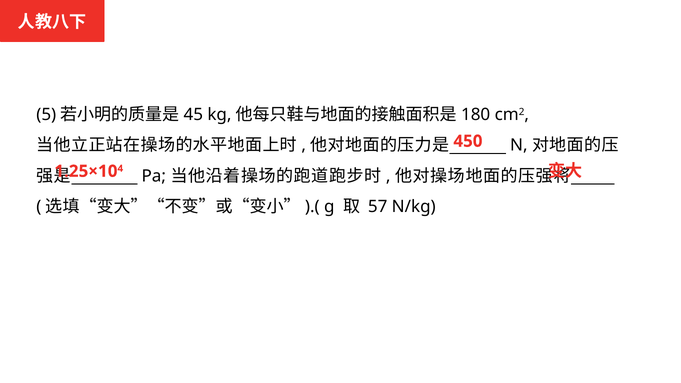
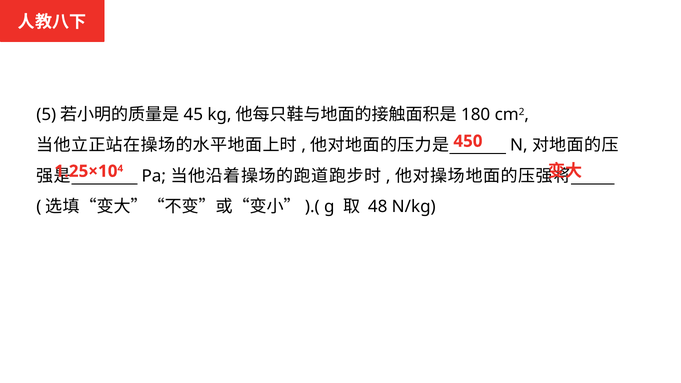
57: 57 -> 48
